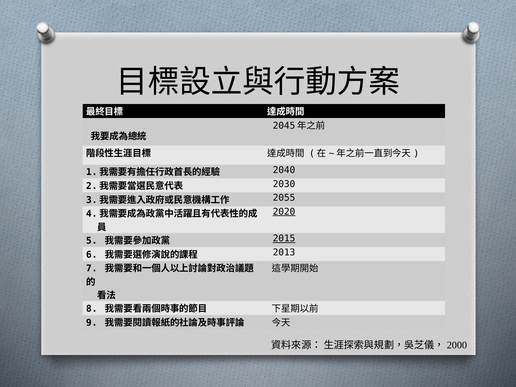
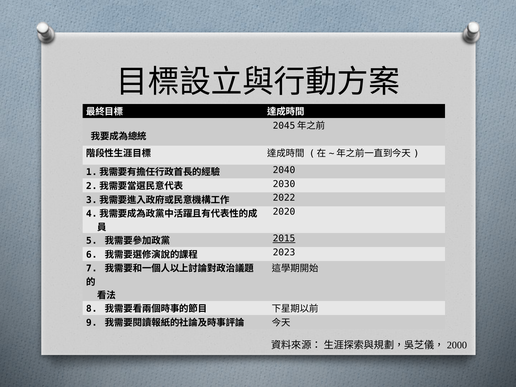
2055: 2055 -> 2022
2020 underline: present -> none
2013: 2013 -> 2023
